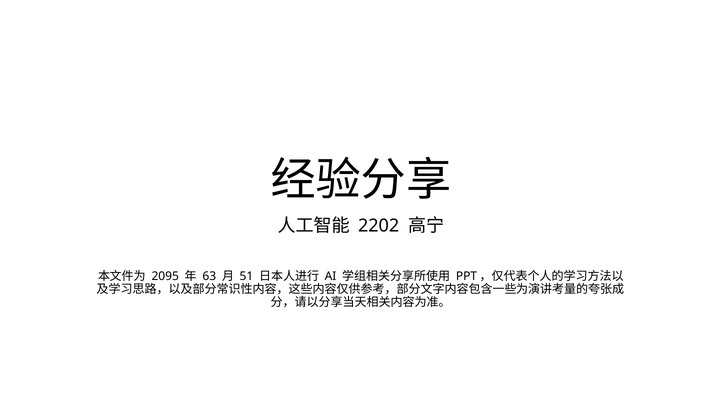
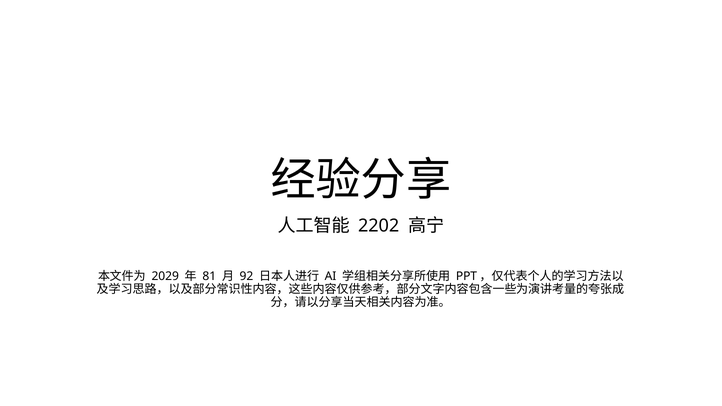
2095: 2095 -> 2029
63: 63 -> 81
51: 51 -> 92
